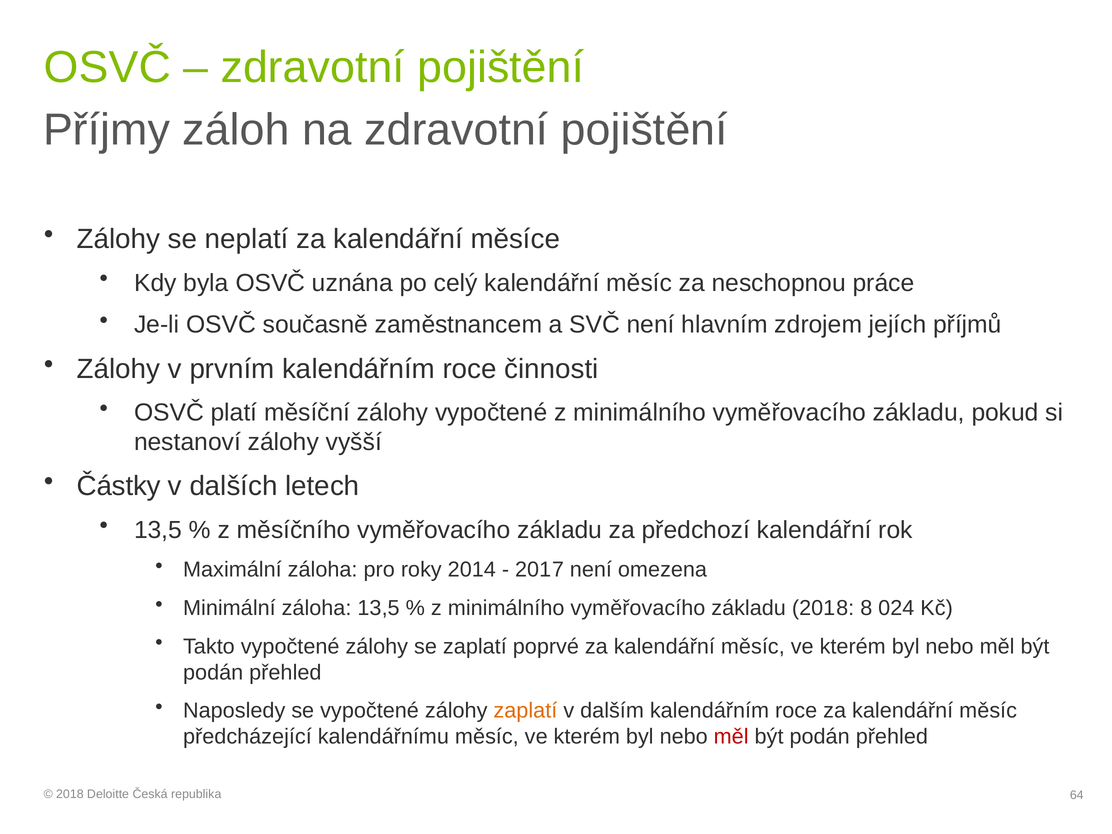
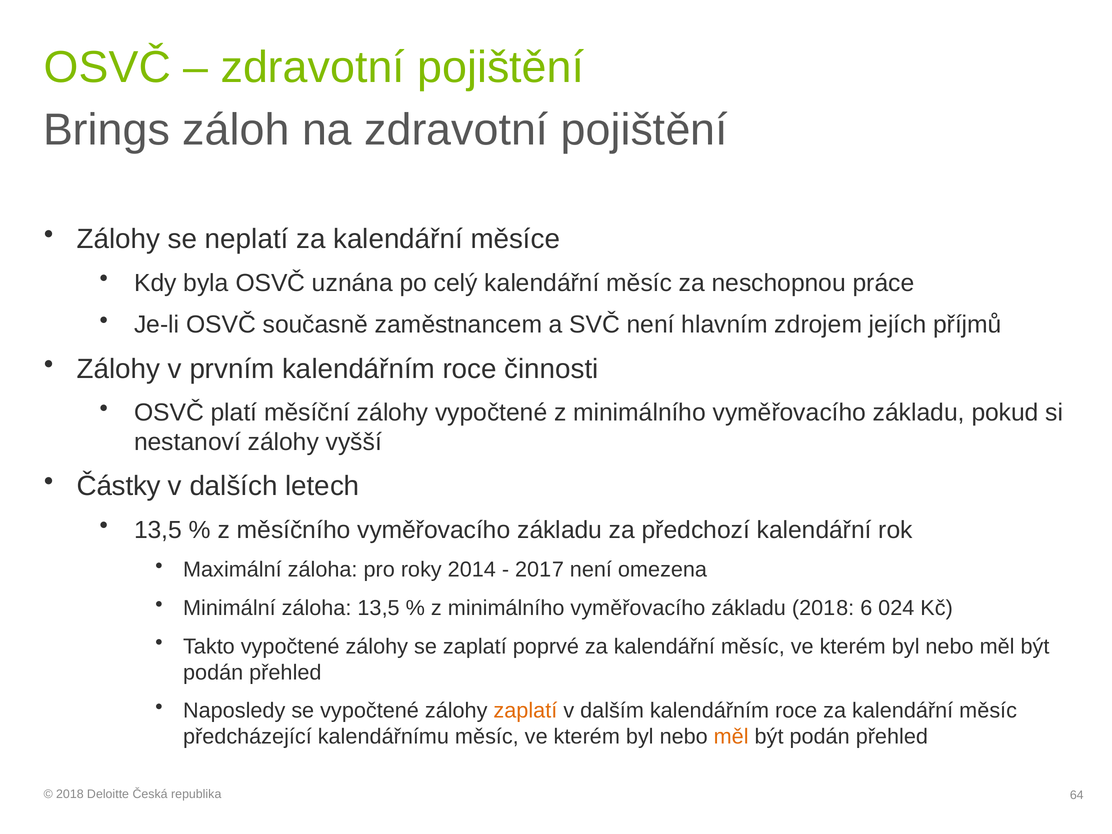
Příjmy: Příjmy -> Brings
8: 8 -> 6
měl at (731, 737) colour: red -> orange
